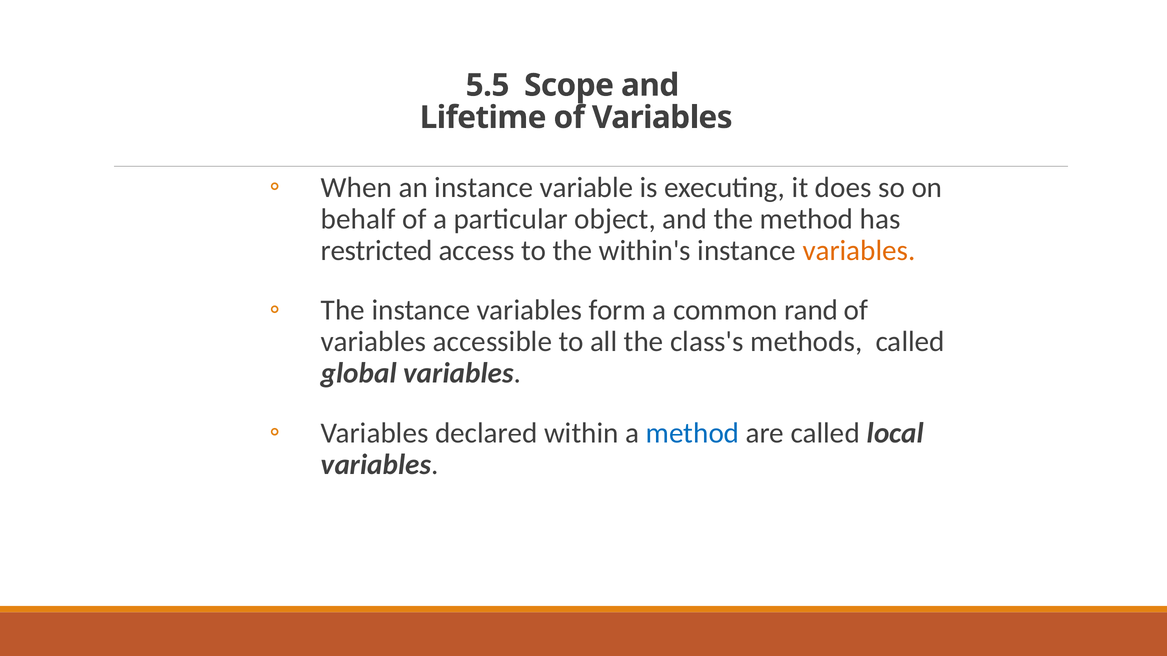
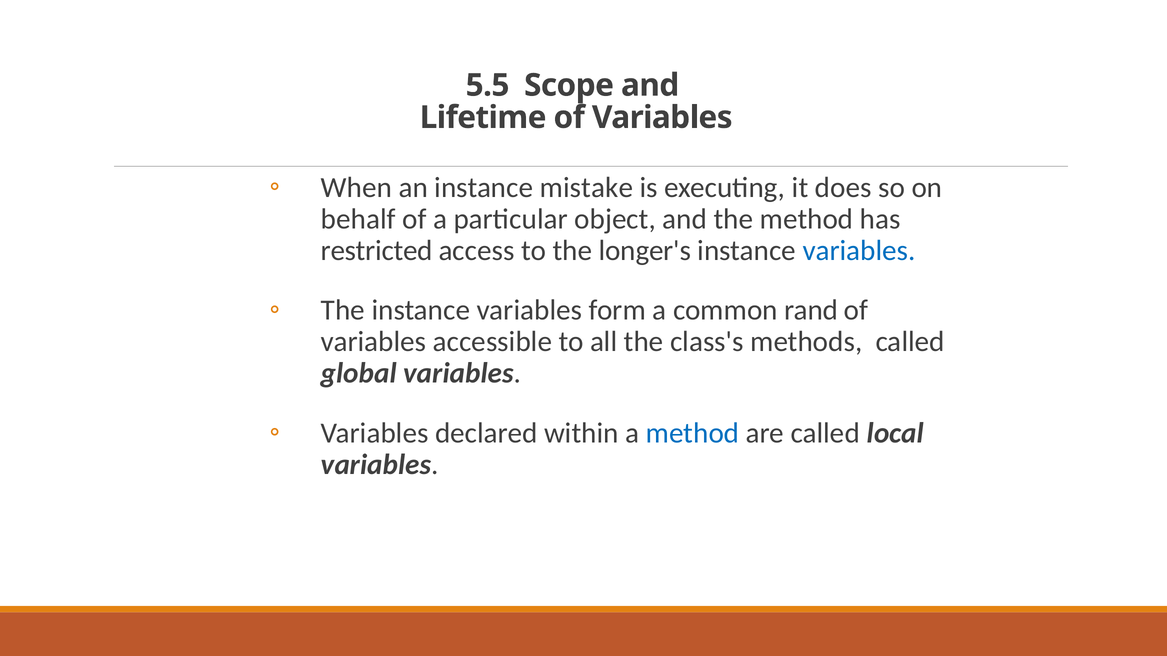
variable: variable -> mistake
within's: within's -> longer's
variables at (859, 251) colour: orange -> blue
